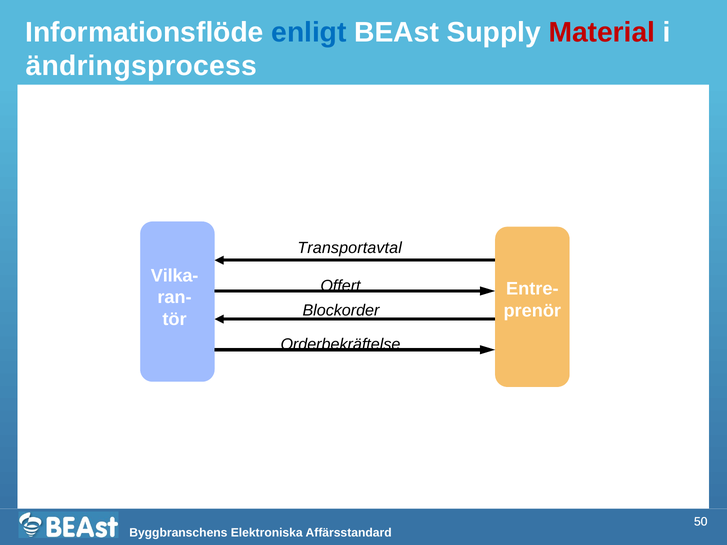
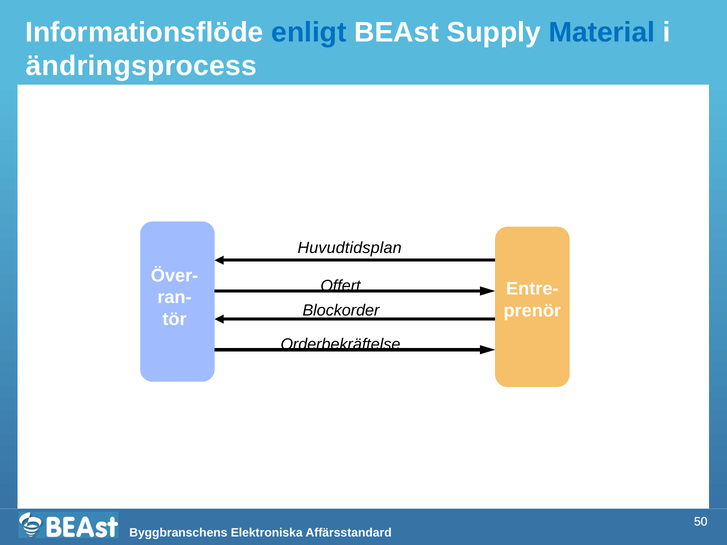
Material colour: red -> blue
Transportavtal: Transportavtal -> Huvudtidsplan
Vilka-: Vilka- -> Över-
